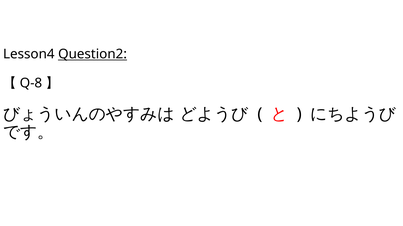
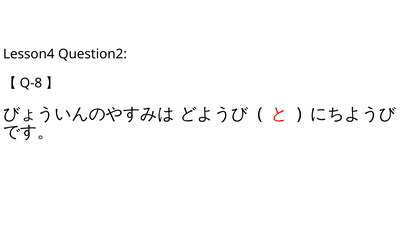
Question2 underline: present -> none
